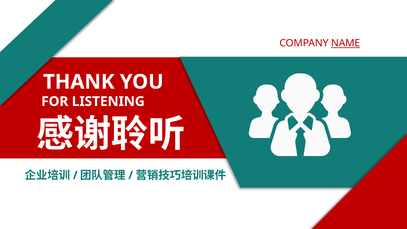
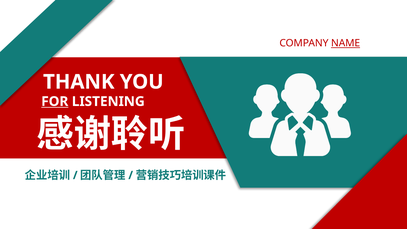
FOR underline: none -> present
